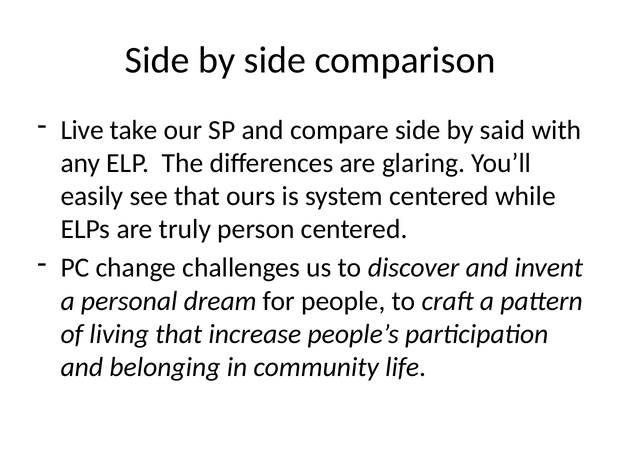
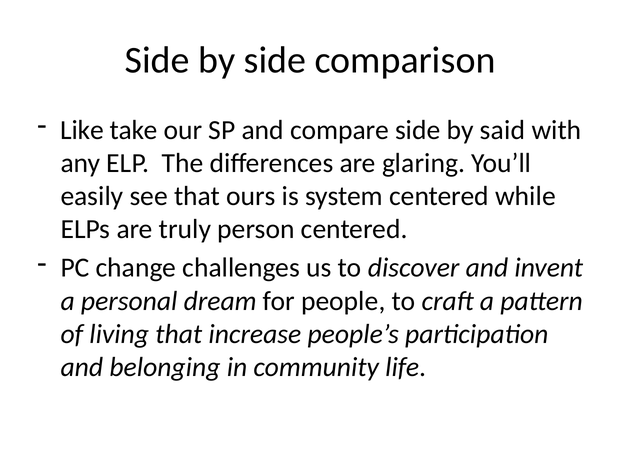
Live: Live -> Like
